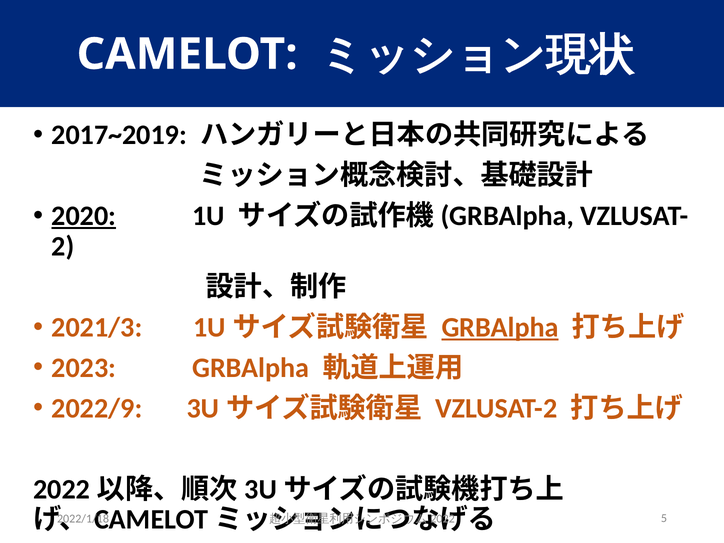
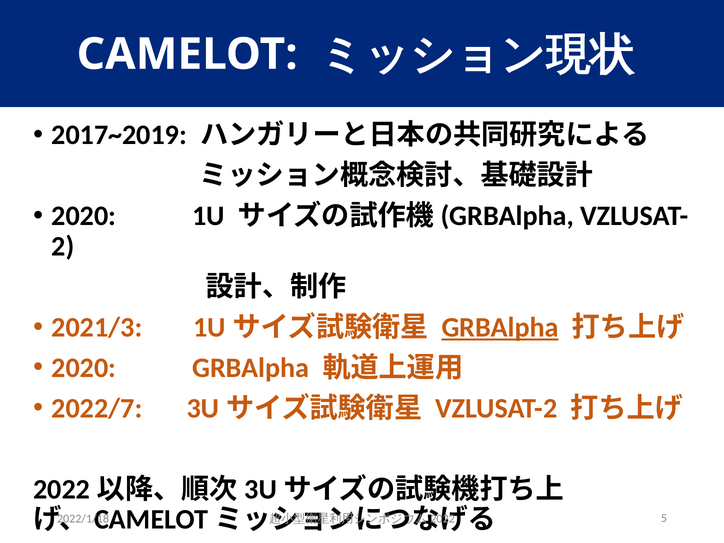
2020 at (84, 216) underline: present -> none
2023 at (84, 368): 2023 -> 2020
2022/9: 2022/9 -> 2022/7
